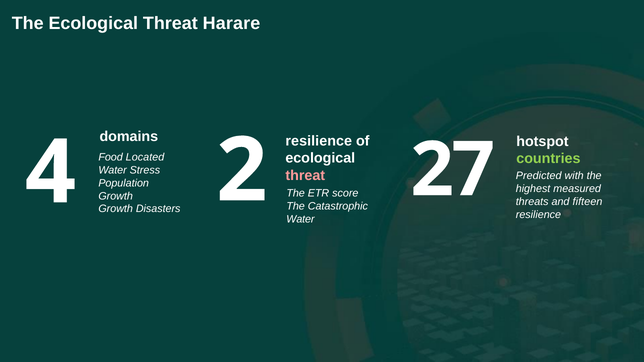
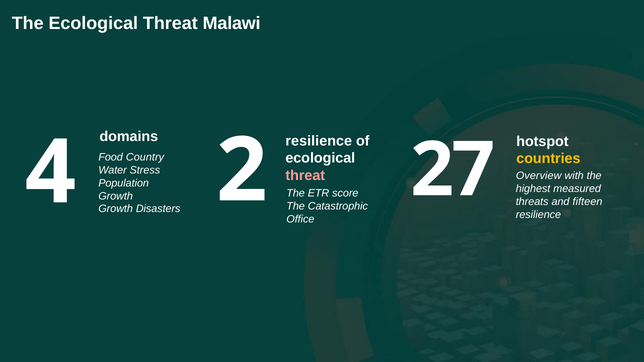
Harare: Harare -> Malawi
countries colour: light green -> yellow
Located: Located -> Country
Predicted: Predicted -> Overview
Water at (300, 219): Water -> Office
